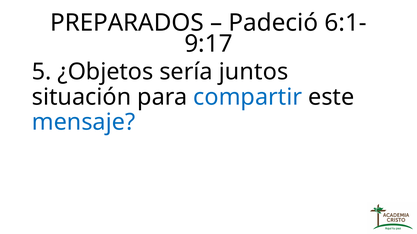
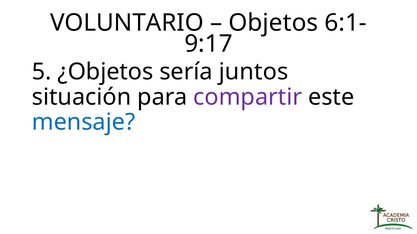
PREPARADOS: PREPARADOS -> VOLUNTARIO
Padeció: Padeció -> Objetos
compartir colour: blue -> purple
